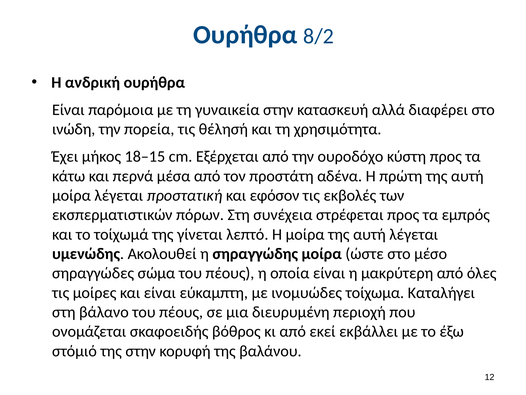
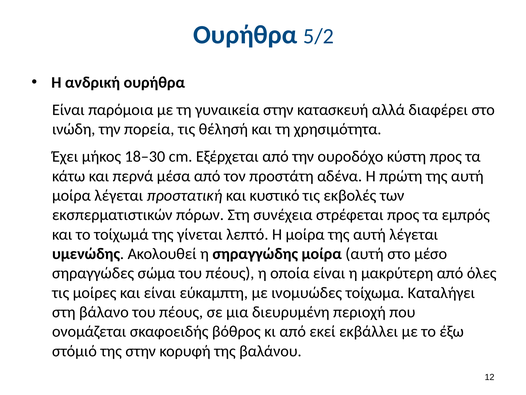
8/2: 8/2 -> 5/2
18–15: 18–15 -> 18–30
εφόσον: εφόσον -> κυστικό
μοίρα ώστε: ώστε -> αυτή
